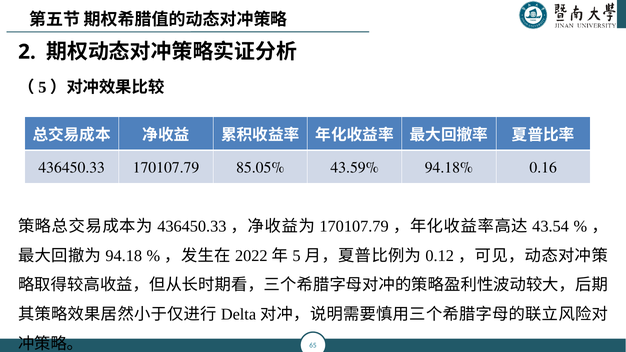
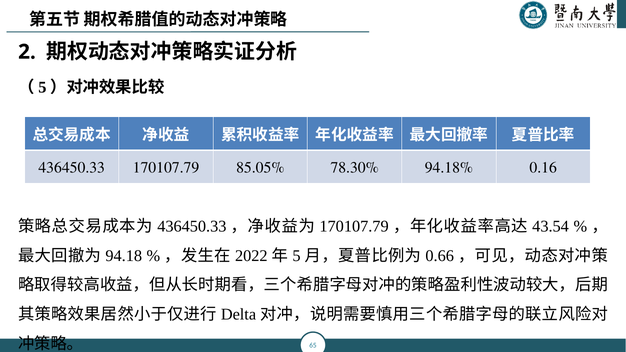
43.59%: 43.59% -> 78.30%
0.12: 0.12 -> 0.66
